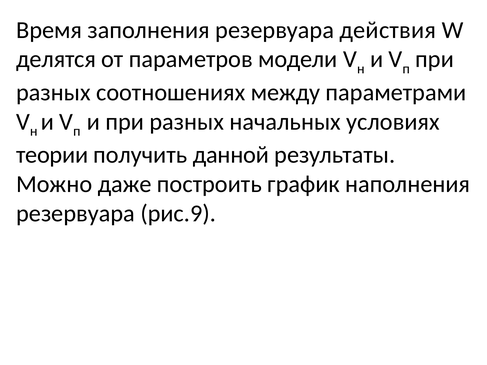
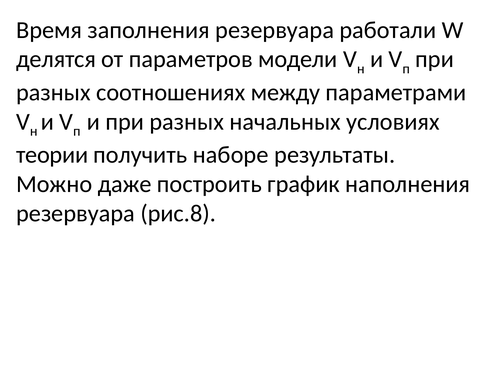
действия: действия -> работали
данной: данной -> наборе
рис.9: рис.9 -> рис.8
